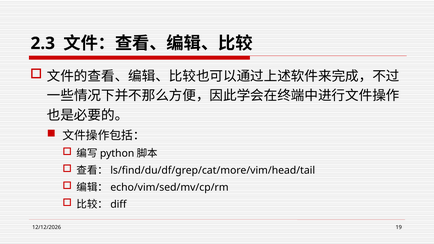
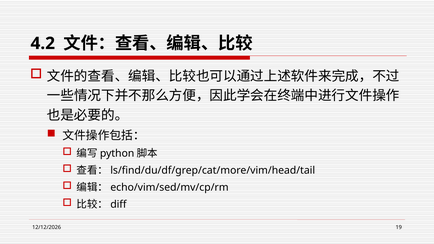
2.3: 2.3 -> 4.2
